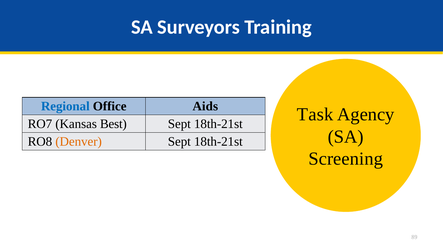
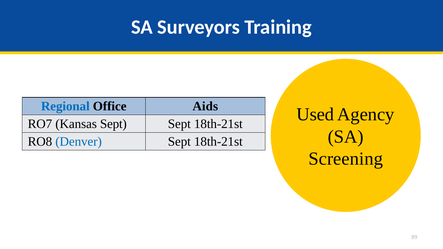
Task: Task -> Used
Kansas Best: Best -> Sept
Denver colour: orange -> blue
